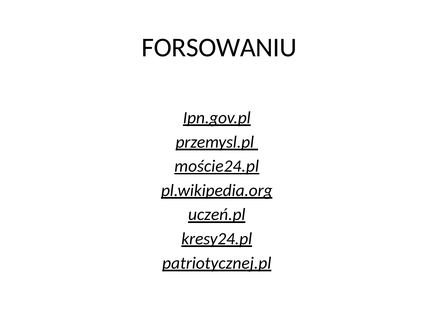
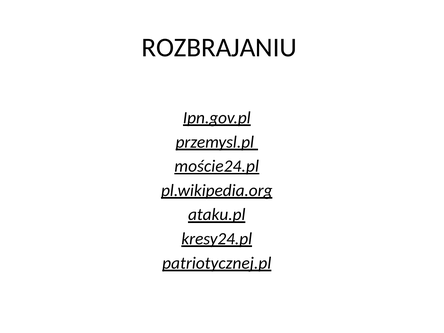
FORSOWANIU: FORSOWANIU -> ROZBRAJANIU
uczeń.pl: uczeń.pl -> ataku.pl
